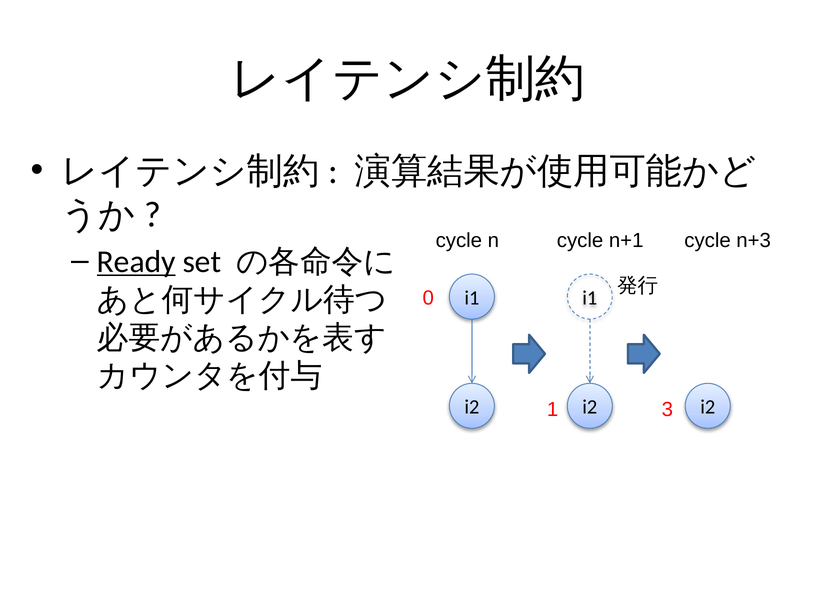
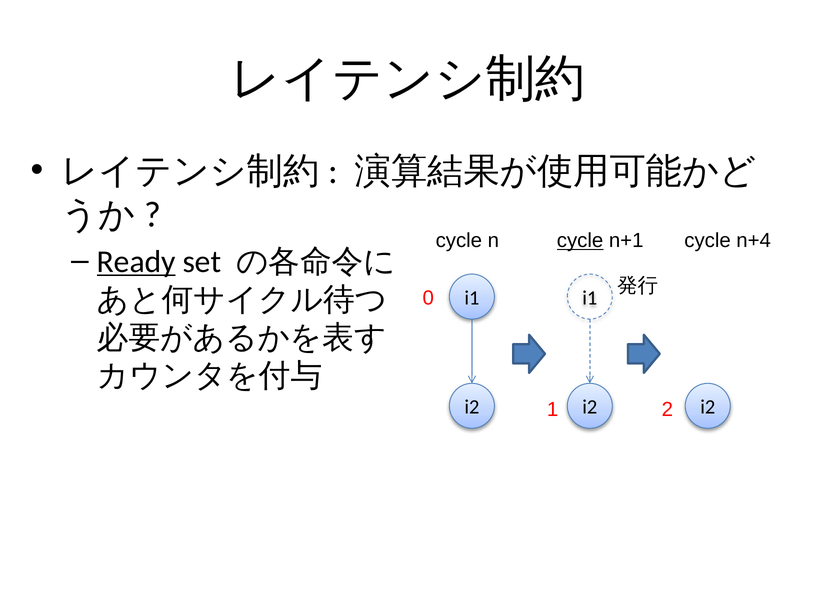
cycle at (580, 241) underline: none -> present
n+3: n+3 -> n+4
3: 3 -> 2
